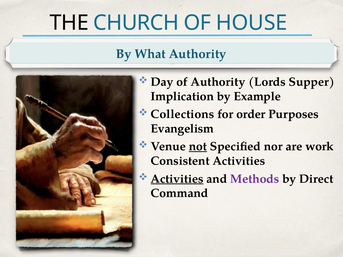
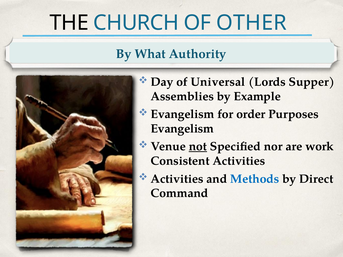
HOUSE: HOUSE -> OTHER
of Authority: Authority -> Universal
Implication: Implication -> Assemblies
Collections at (182, 114): Collections -> Evangelism
Activities at (177, 179) underline: present -> none
Methods colour: purple -> blue
